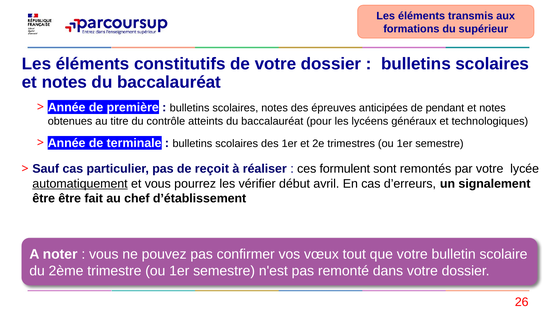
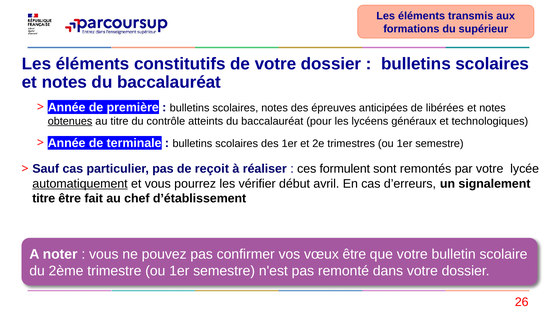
pendant: pendant -> libérées
obtenues underline: none -> present
être at (44, 199): être -> titre
vœux tout: tout -> être
